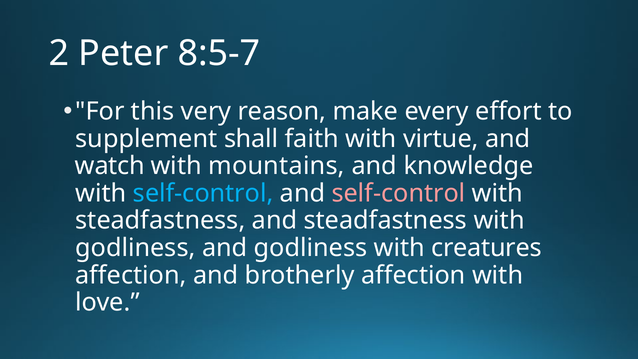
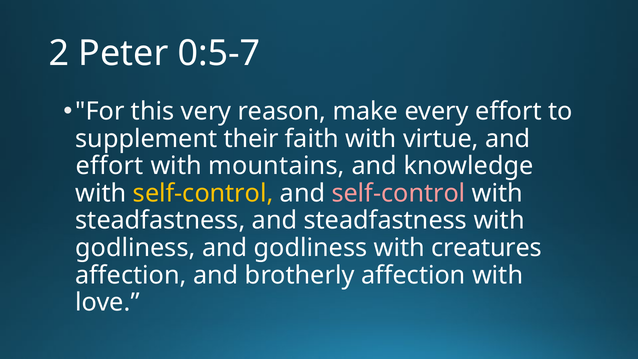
8:5-7: 8:5-7 -> 0:5-7
shall: shall -> their
watch at (110, 166): watch -> effort
self-control at (203, 193) colour: light blue -> yellow
